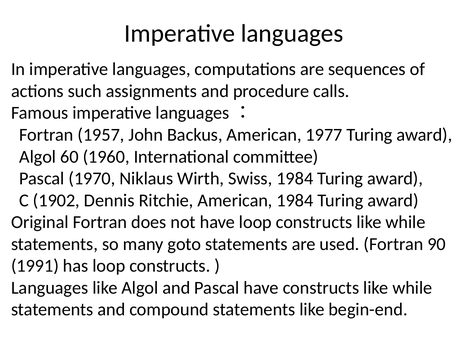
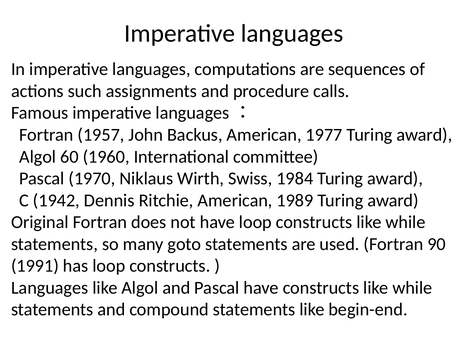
1902: 1902 -> 1942
American 1984: 1984 -> 1989
